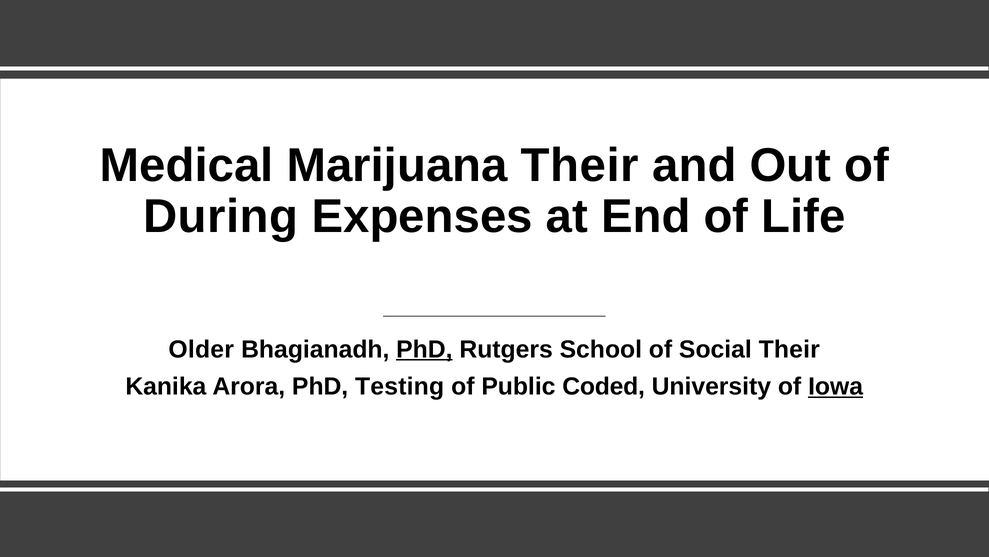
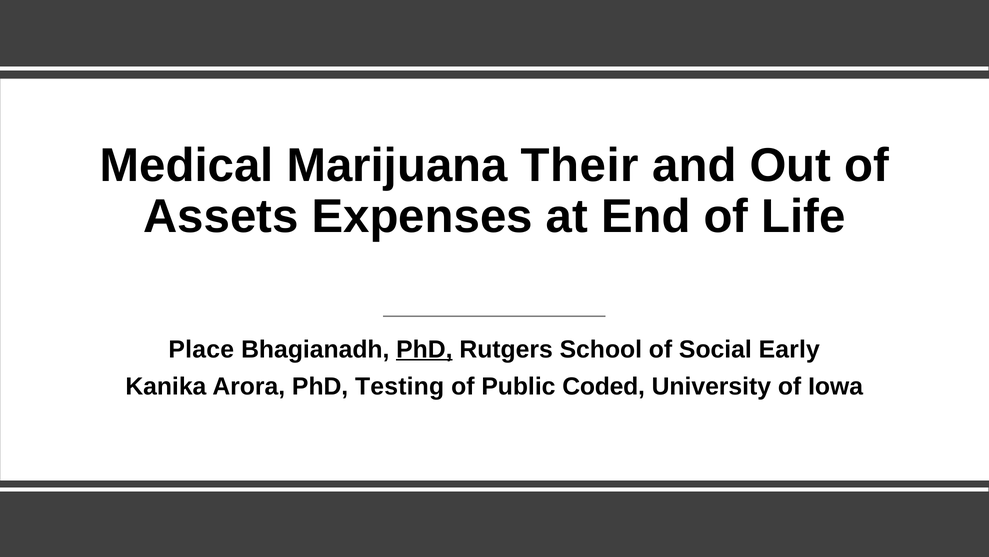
During: During -> Assets
Older: Older -> Place
Social Their: Their -> Early
Iowa underline: present -> none
